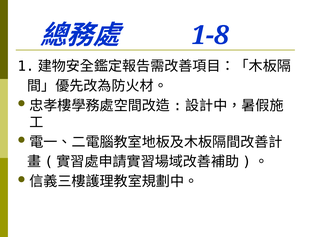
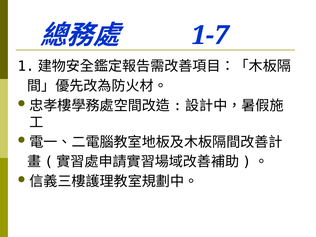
1-8: 1-8 -> 1-7
